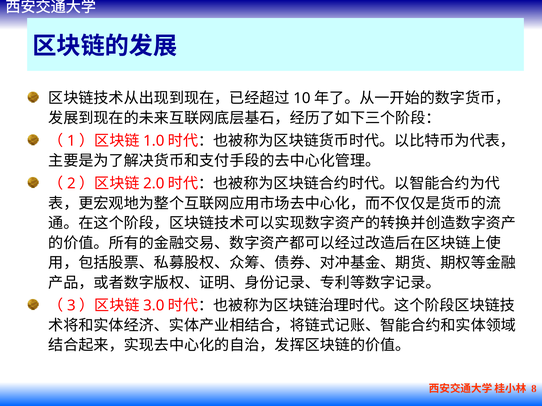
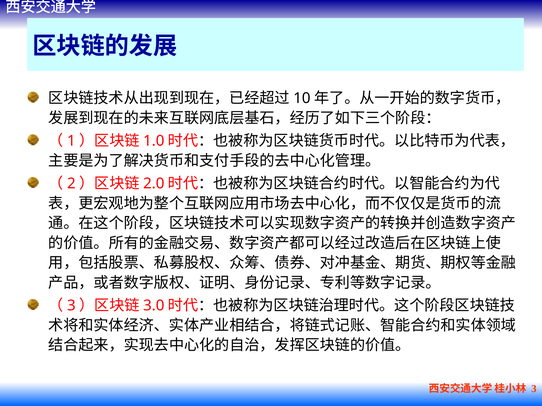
8 at (534, 389): 8 -> 3
